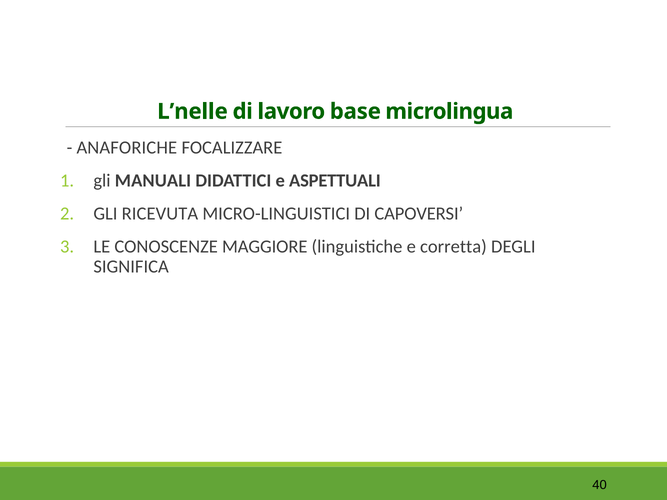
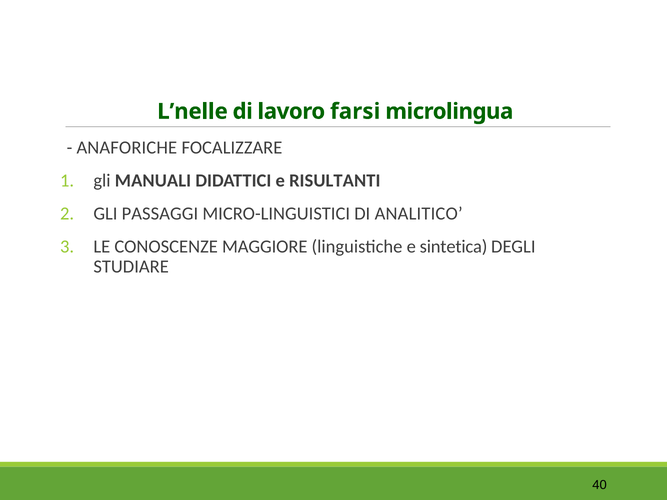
base: base -> farsi
ASPETTUALI: ASPETTUALI -> RISULTANTI
RICEVUTA: RICEVUTA -> PASSAGGI
CAPOVERSI: CAPOVERSI -> ANALITICO
corretta: corretta -> sintetica
SIGNIFICA: SIGNIFICA -> STUDIARE
